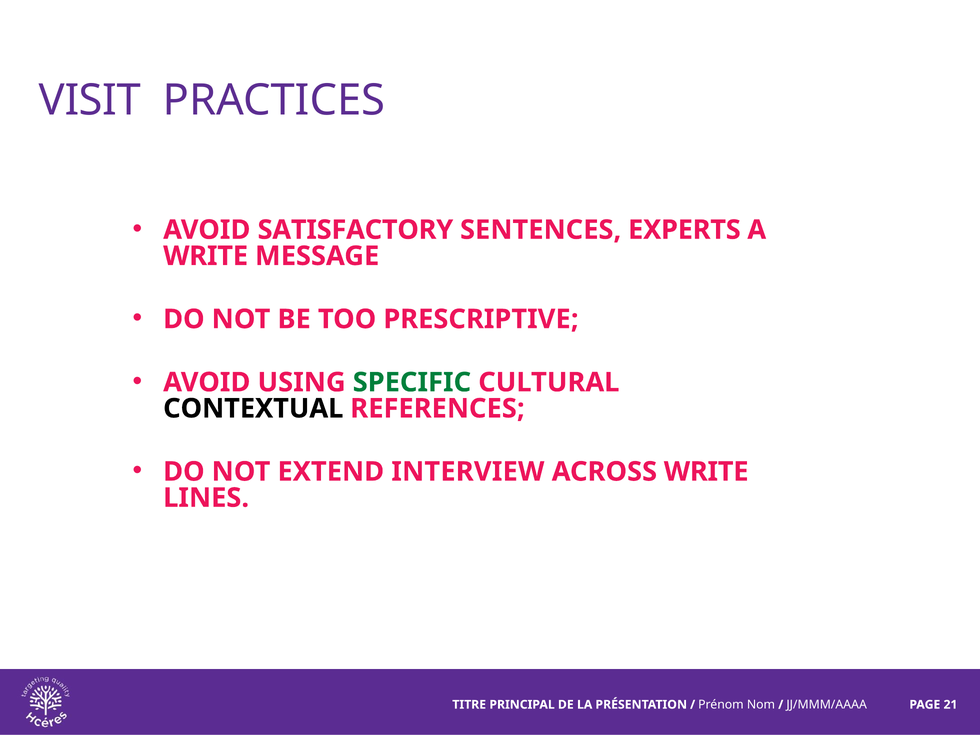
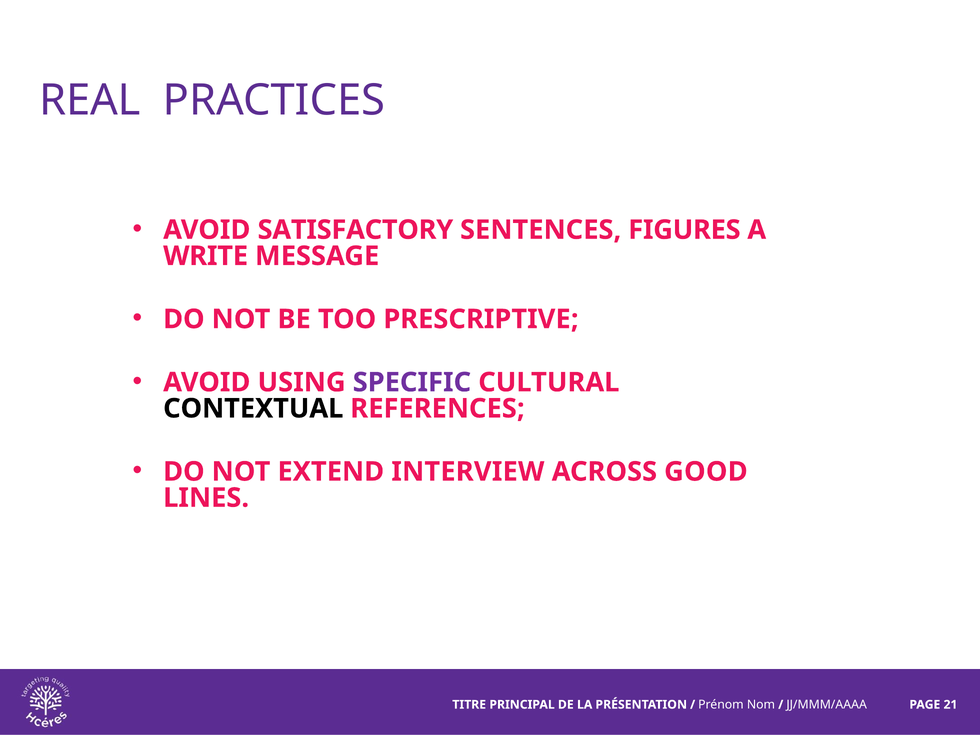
VISIT: VISIT -> REAL
EXPERTS: EXPERTS -> FIGURES
SPECIFIC colour: green -> purple
ACROSS WRITE: WRITE -> GOOD
